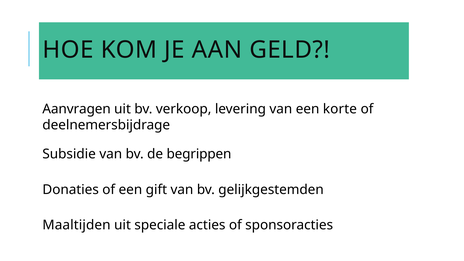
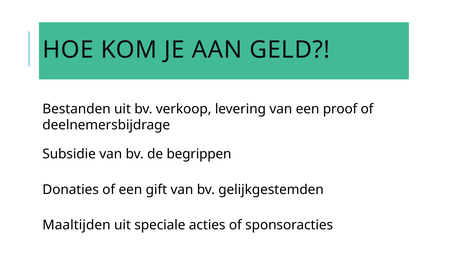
Aanvragen: Aanvragen -> Bestanden
korte: korte -> proof
